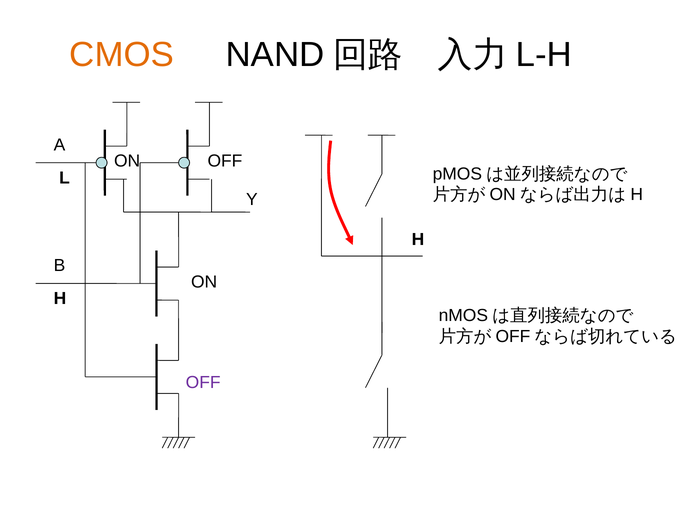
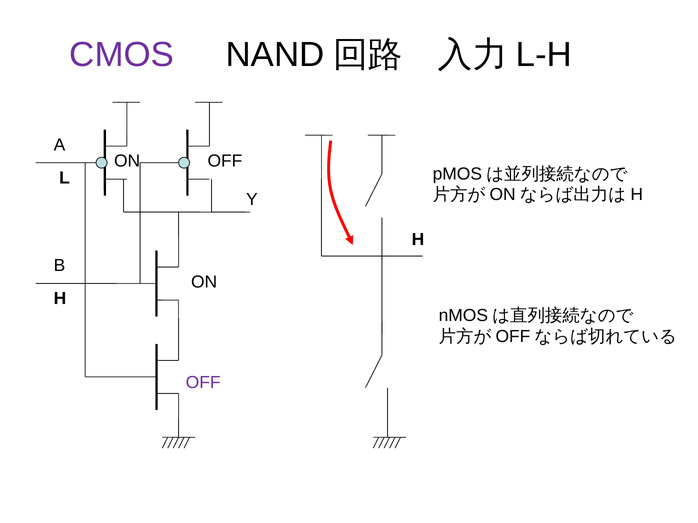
CMOS colour: orange -> purple
